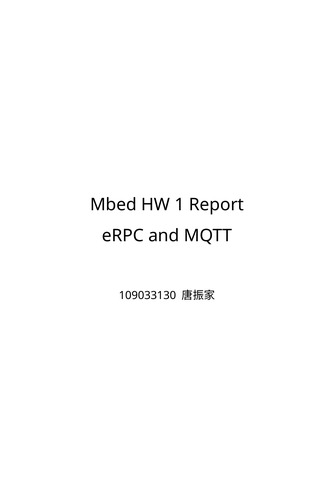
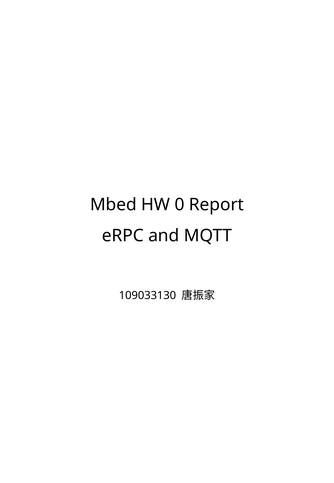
1: 1 -> 0
